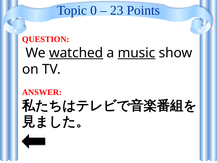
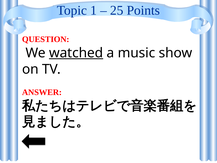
0: 0 -> 1
23: 23 -> 25
music underline: present -> none
